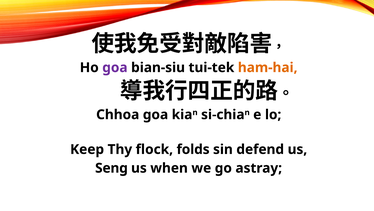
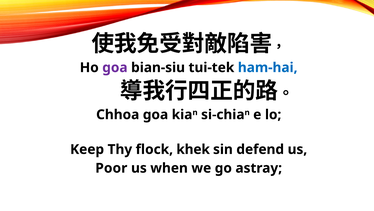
ham-hai colour: orange -> blue
folds: folds -> khek
Seng: Seng -> Poor
